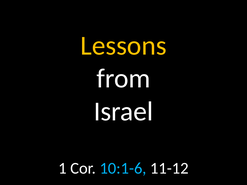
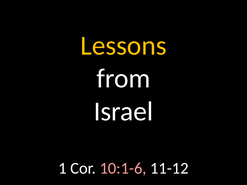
10:1-6 colour: light blue -> pink
